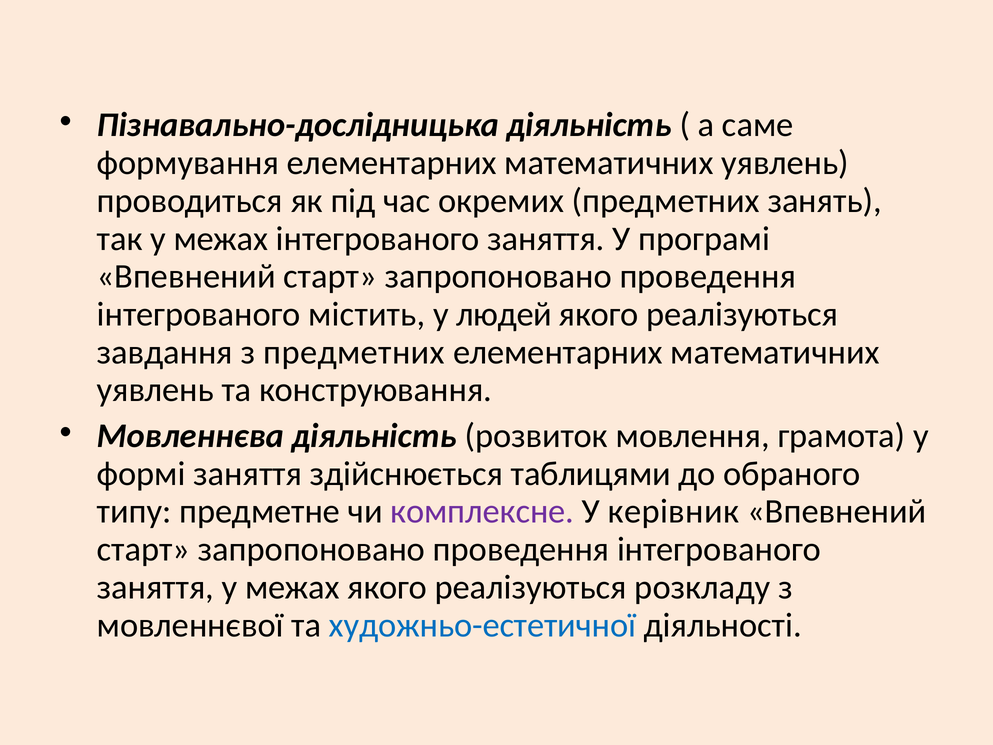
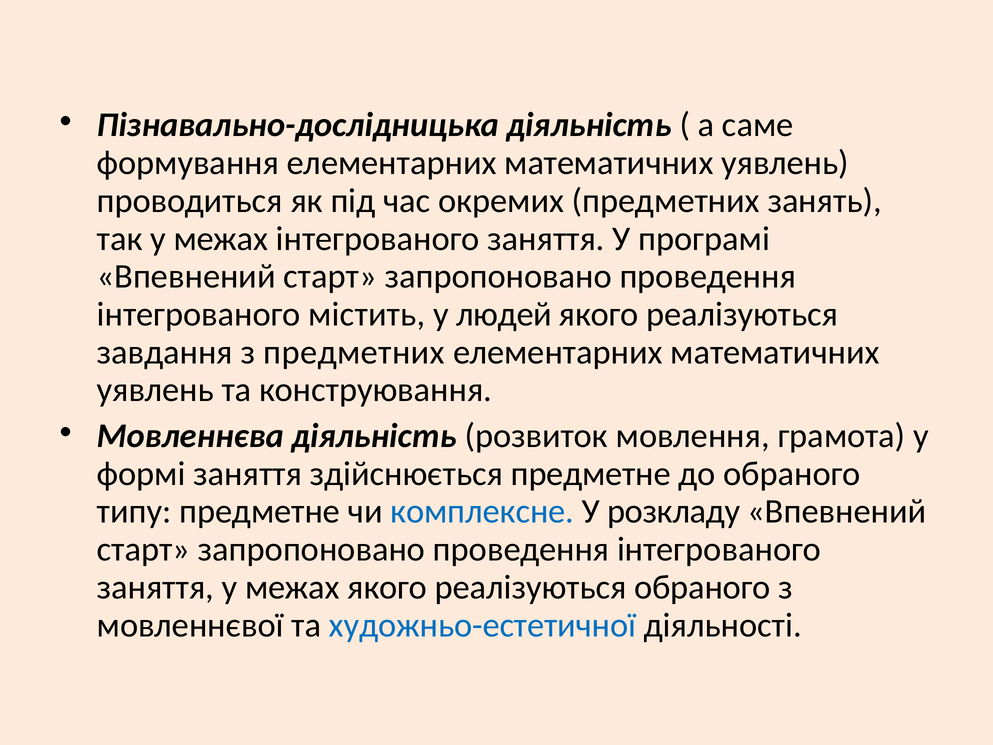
здійснюється таблицями: таблицями -> предметне
комплексне colour: purple -> blue
керівник: керівник -> розкладу
реалізуються розкладу: розкладу -> обраного
